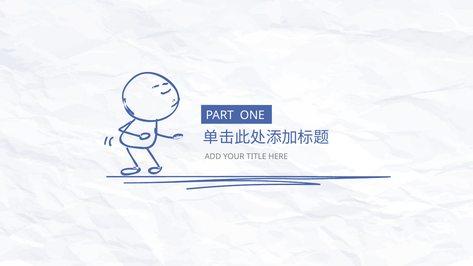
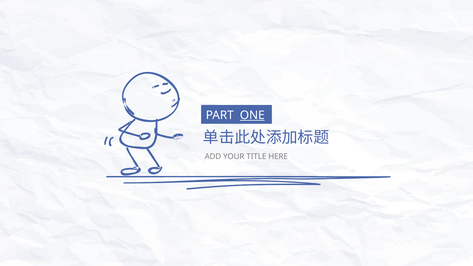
ONE underline: none -> present
